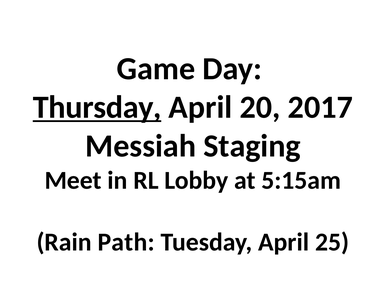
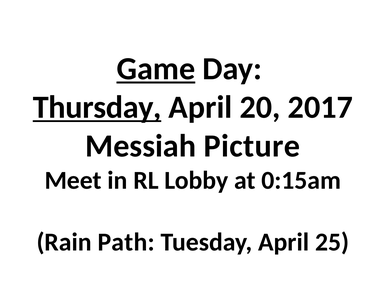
Game underline: none -> present
Staging: Staging -> Picture
5:15am: 5:15am -> 0:15am
